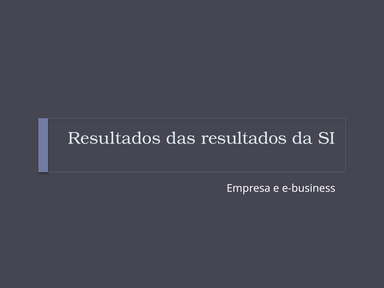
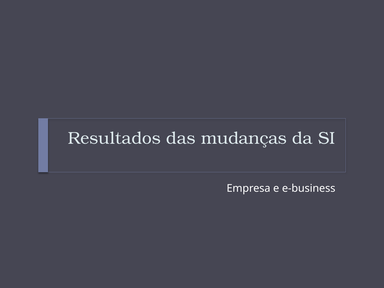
das resultados: resultados -> mudanças
